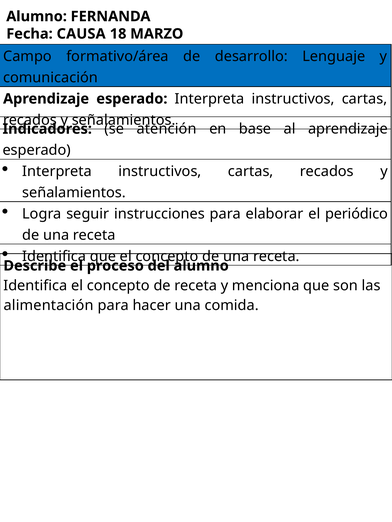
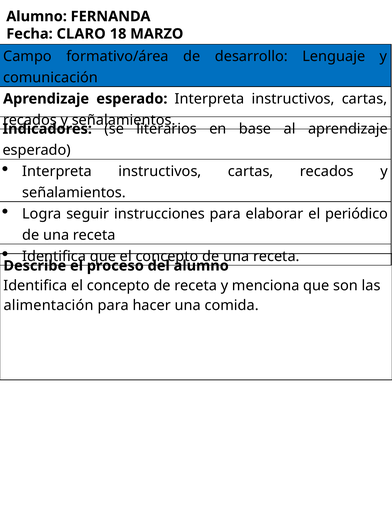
CAUSA: CAUSA -> CLARO
atención: atención -> literarios
